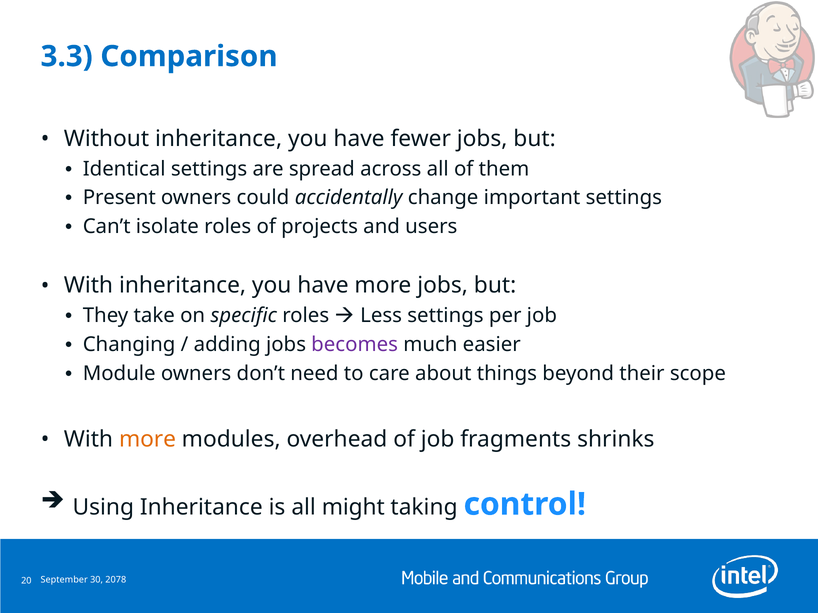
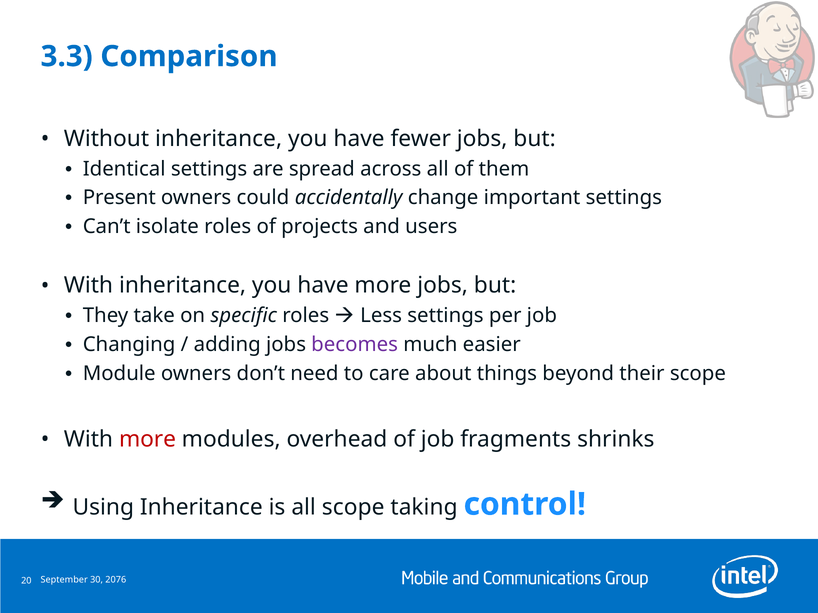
more at (147, 440) colour: orange -> red
all might: might -> scope
2078: 2078 -> 2076
